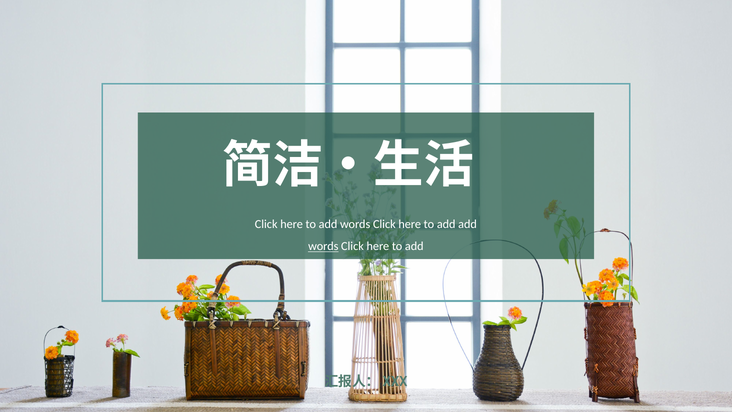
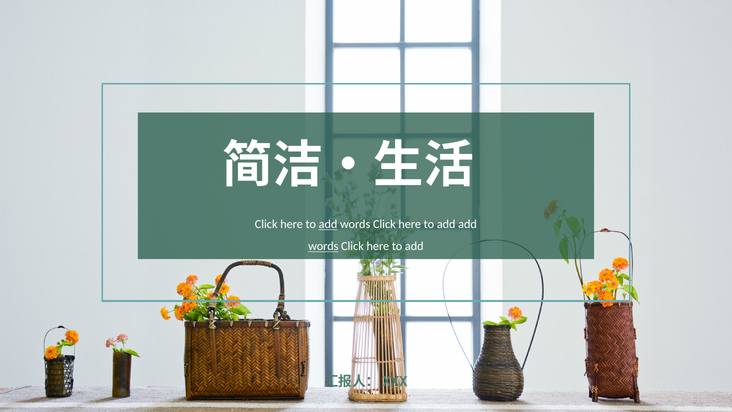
add at (328, 224) underline: none -> present
